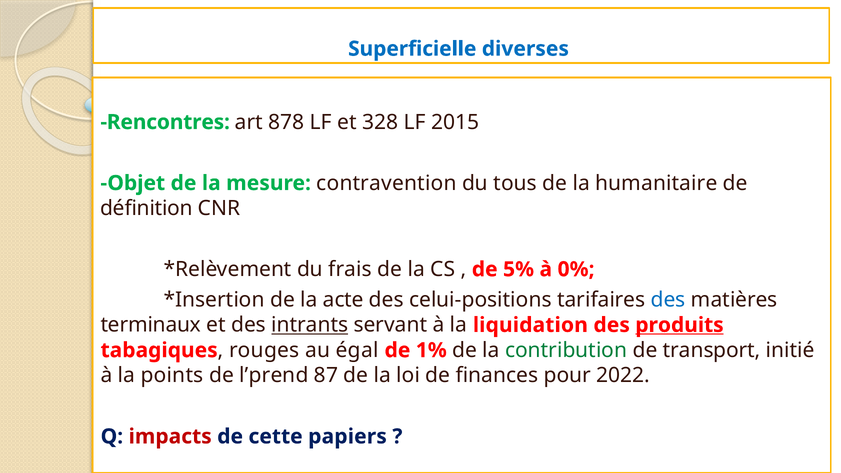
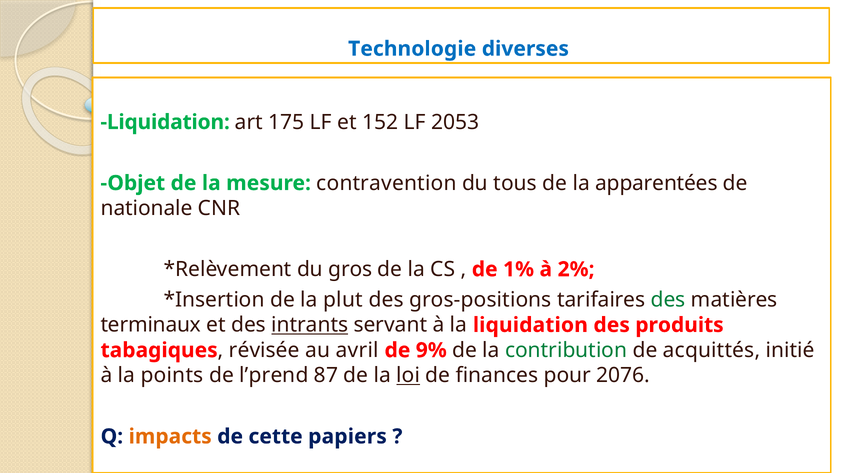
Superficielle: Superficielle -> Technologie
Rencontres at (165, 122): Rencontres -> Liquidation
878: 878 -> 175
328: 328 -> 152
2015: 2015 -> 2053
humanitaire: humanitaire -> apparentées
définition: définition -> nationale
frais: frais -> gros
5%: 5% -> 1%
0%: 0% -> 2%
acte: acte -> plut
celui-positions: celui-positions -> gros-positions
des at (668, 300) colour: blue -> green
produits underline: present -> none
rouges: rouges -> révisée
égal: égal -> avril
1%: 1% -> 9%
transport: transport -> acquittés
loi underline: none -> present
2022: 2022 -> 2076
impacts colour: red -> orange
